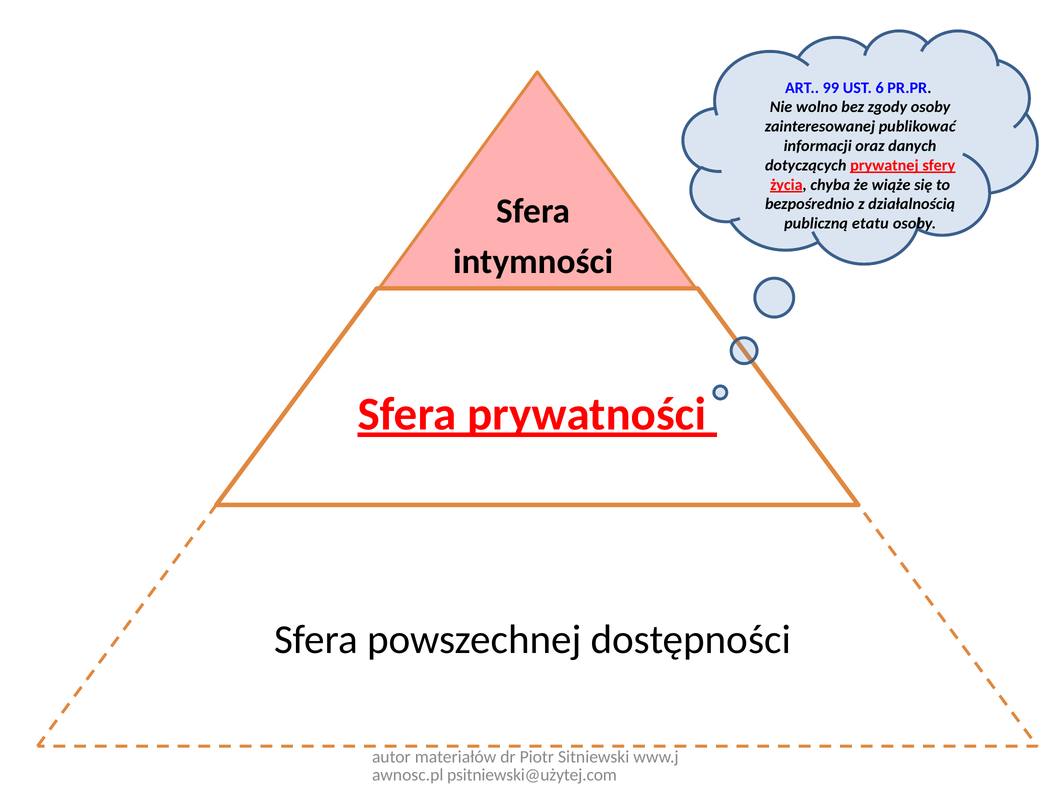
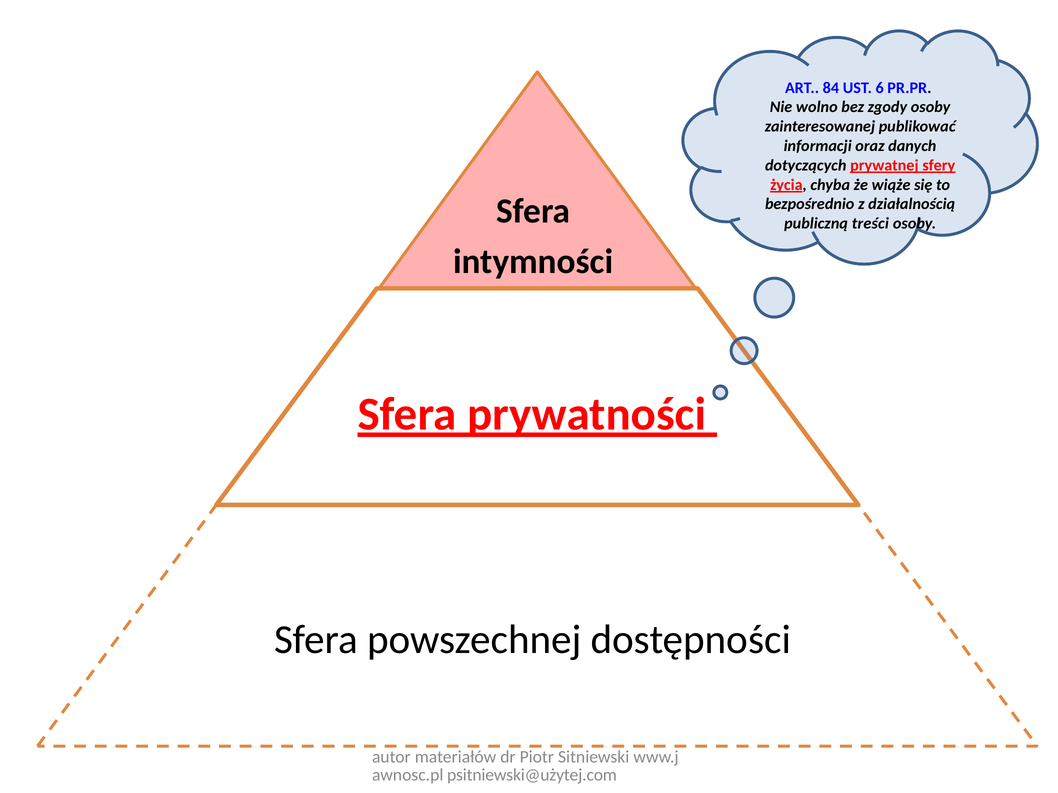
99: 99 -> 84
etatu: etatu -> treści
